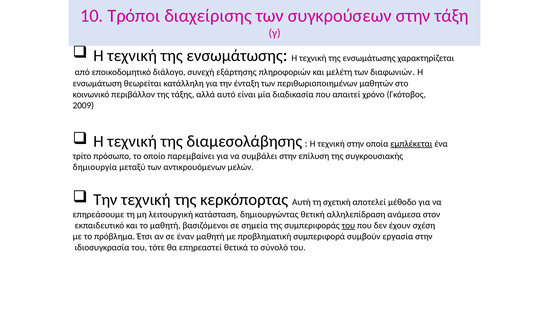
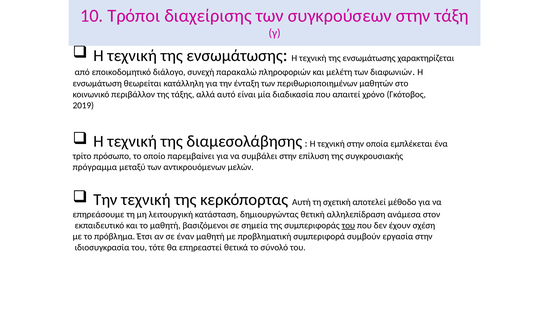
εξάρτησης: εξάρτησης -> παρακαλώ
2009: 2009 -> 2019
εμπλέκεται underline: present -> none
δημιουργία: δημιουργία -> πρόγραμμα
